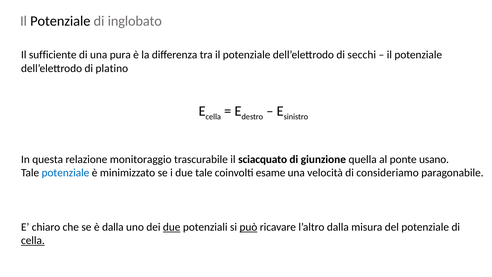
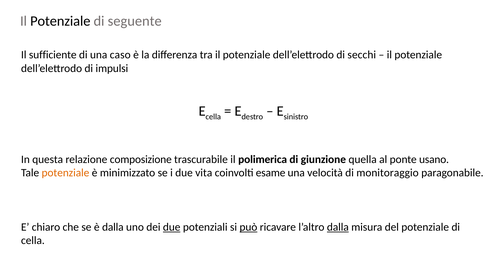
inglobato: inglobato -> seguente
pura: pura -> caso
platino: platino -> impulsi
monitoraggio: monitoraggio -> composizione
sciacquato: sciacquato -> polimerica
potenziale at (65, 173) colour: blue -> orange
due tale: tale -> vita
consideriamo: consideriamo -> monitoraggio
dalla at (338, 227) underline: none -> present
cella at (33, 240) underline: present -> none
